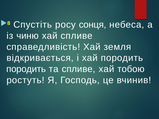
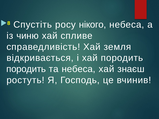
сонця: сонця -> нікого
та спливе: спливе -> небеса
тобою: тобою -> знаєш
